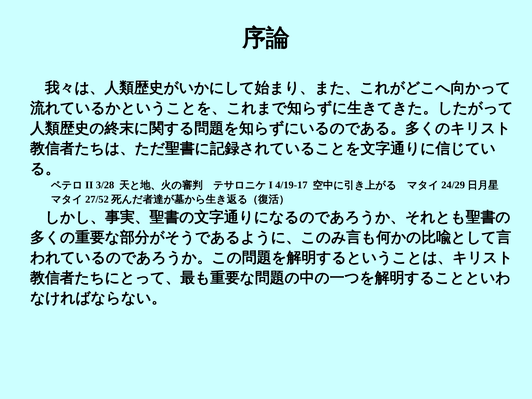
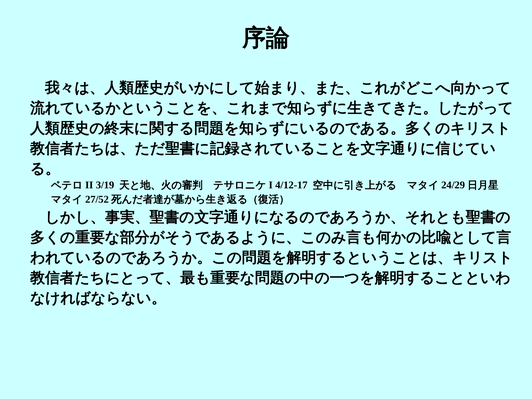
3/28: 3/28 -> 3/19
4/19-17: 4/19-17 -> 4/12-17
